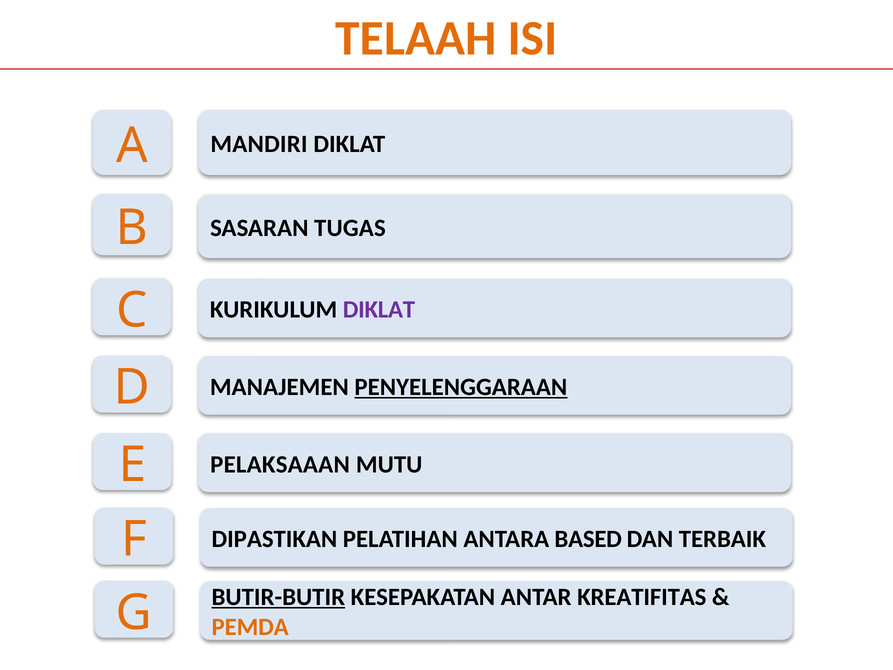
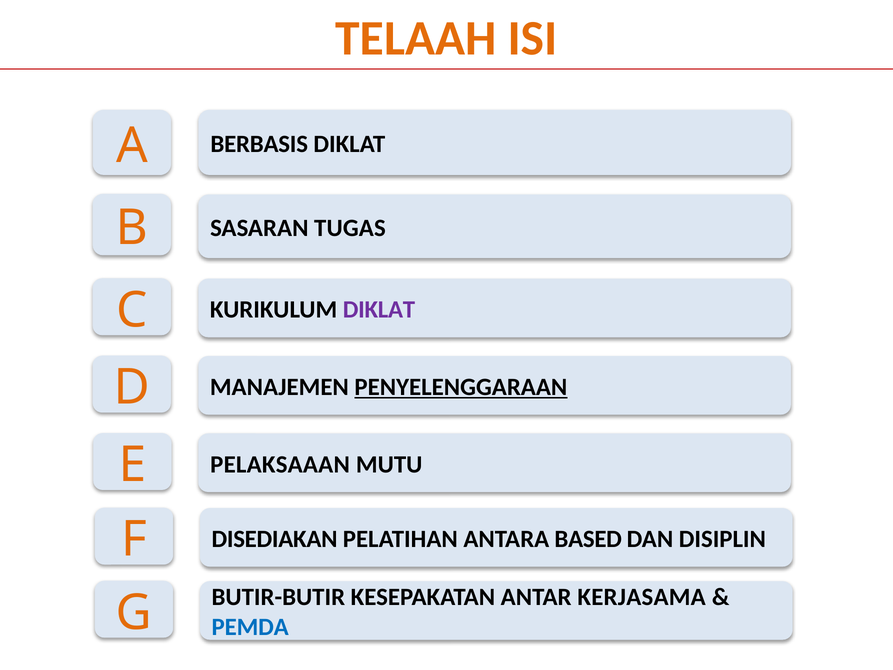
MANDIRI: MANDIRI -> BERBASIS
DIPASTIKAN: DIPASTIKAN -> DISEDIAKAN
TERBAIK: TERBAIK -> DISIPLIN
BUTIR-BUTIR underline: present -> none
KREATIFITAS: KREATIFITAS -> KERJASAMA
PEMDA colour: orange -> blue
